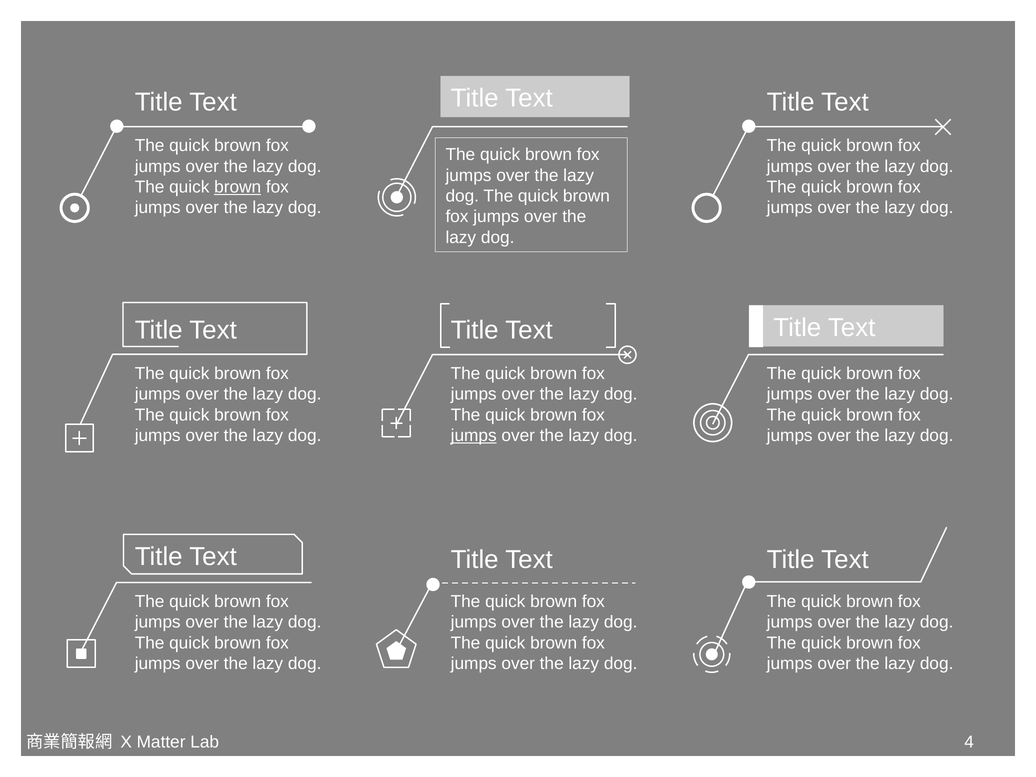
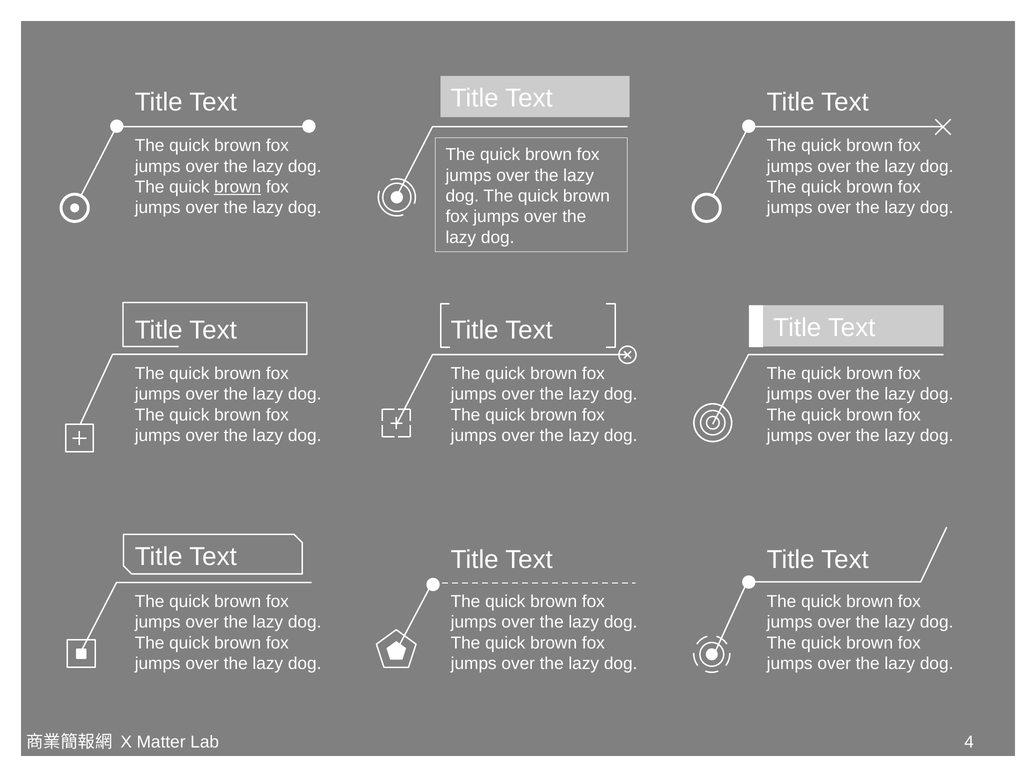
jumps at (474, 436) underline: present -> none
